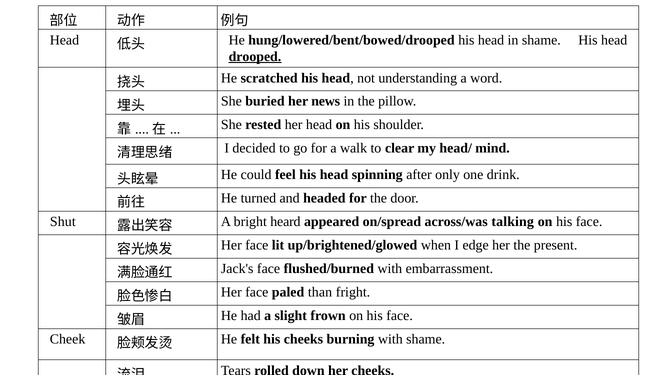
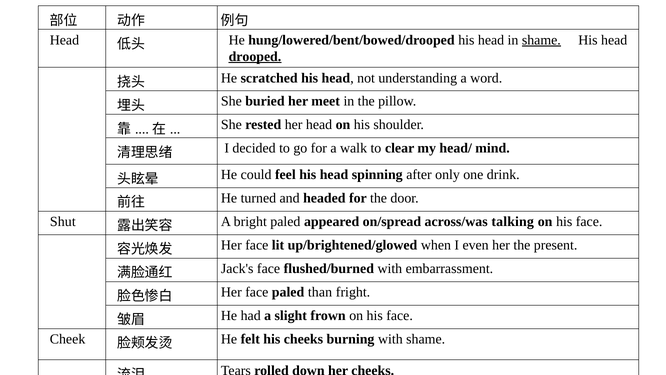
shame at (541, 40) underline: none -> present
news: news -> meet
bright heard: heard -> paled
edge: edge -> even
